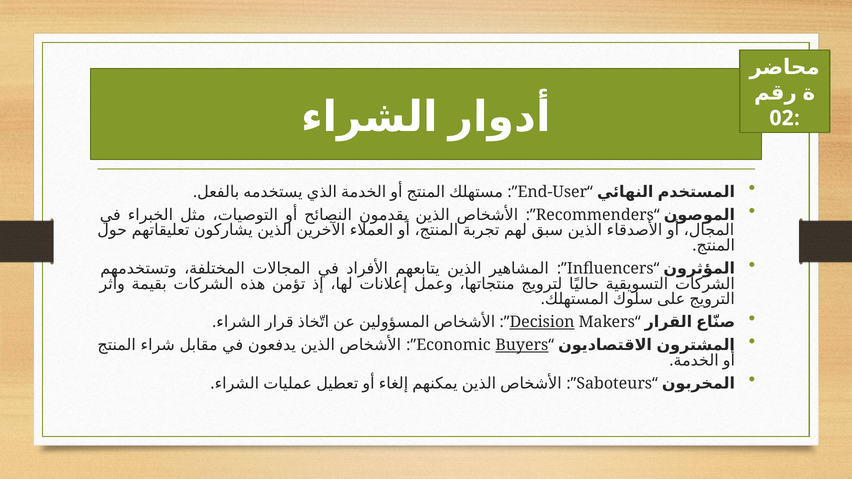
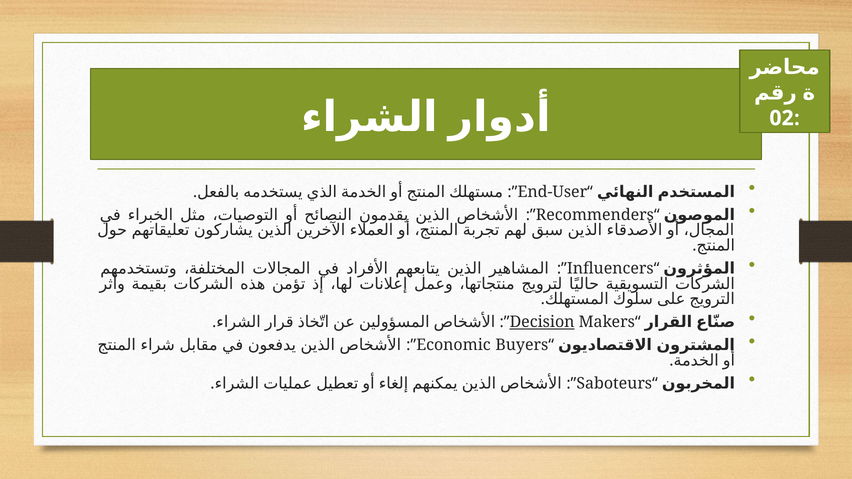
Buyers underline: present -> none
